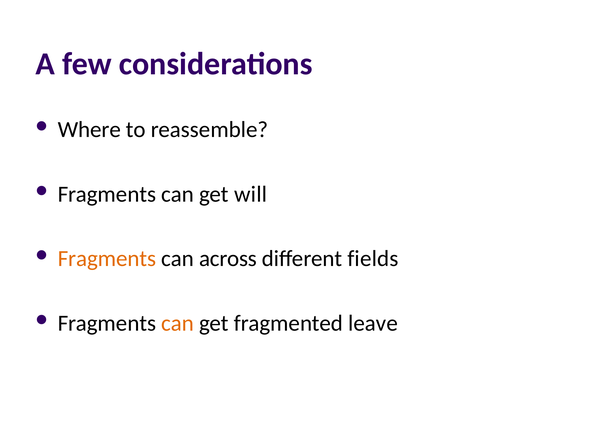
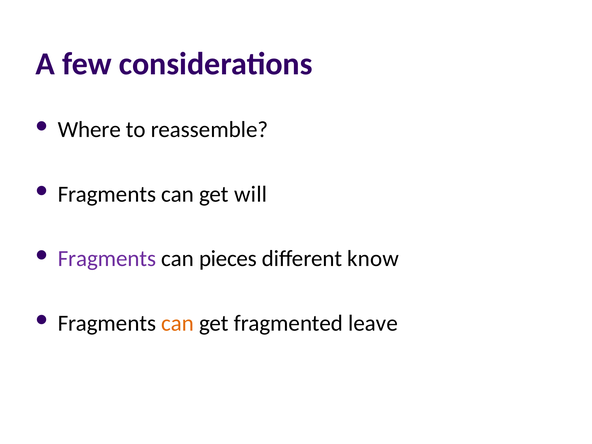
Fragments at (107, 259) colour: orange -> purple
across: across -> pieces
fields: fields -> know
